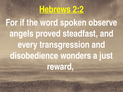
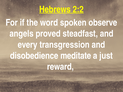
wonders: wonders -> meditate
